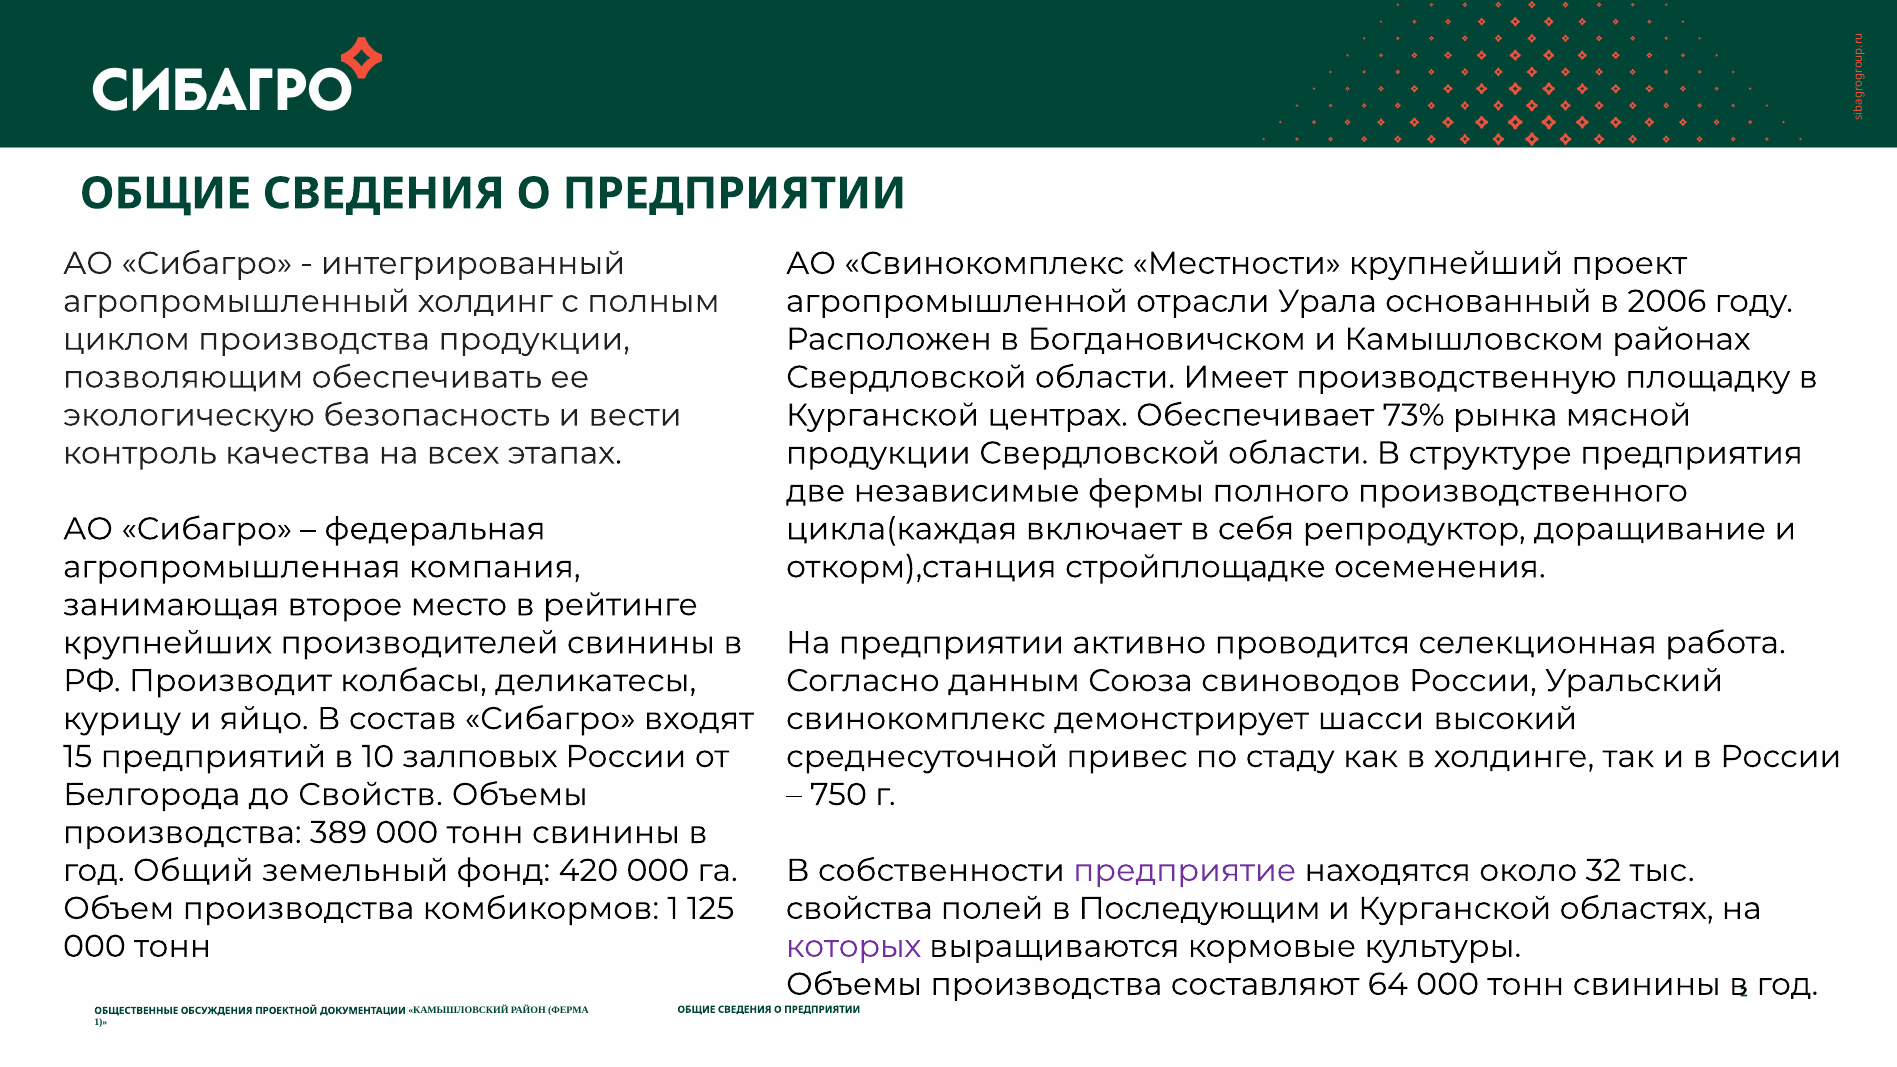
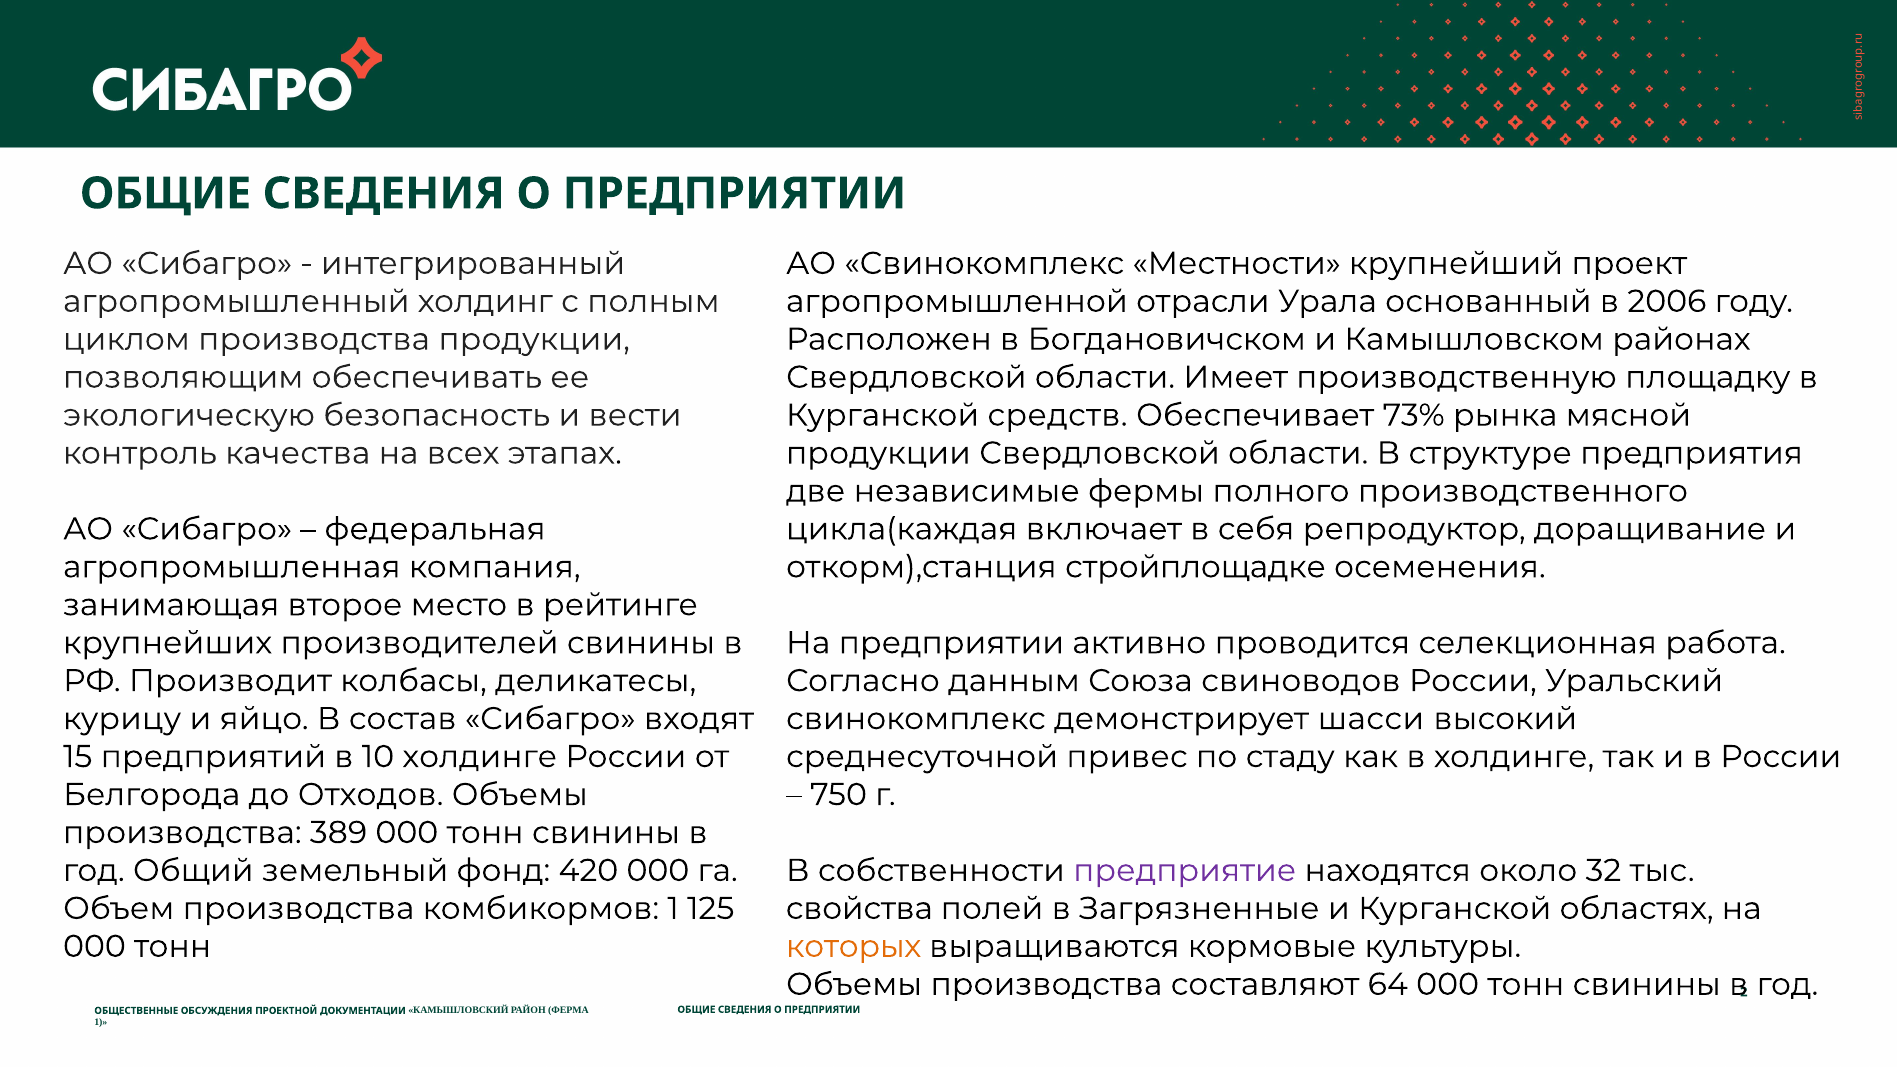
центрах: центрах -> средств
10 залповых: залповых -> холдинге
Свойств: Свойств -> Отходов
Последующим: Последующим -> Загрязненные
которых colour: purple -> orange
